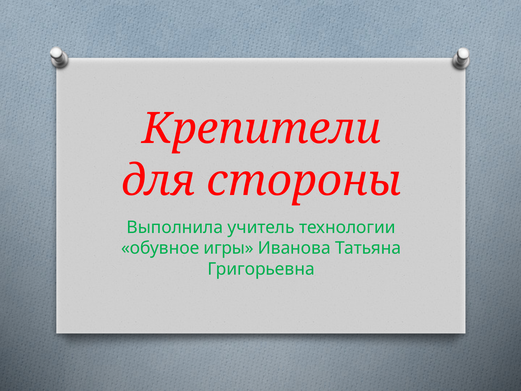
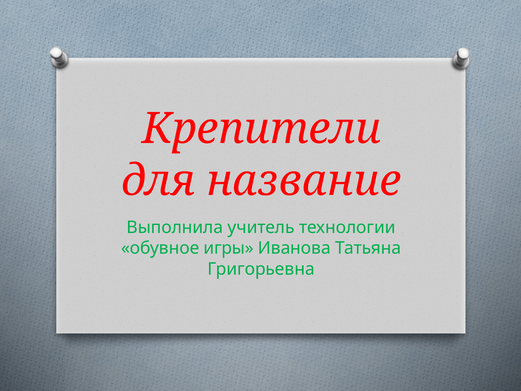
стороны: стороны -> название
